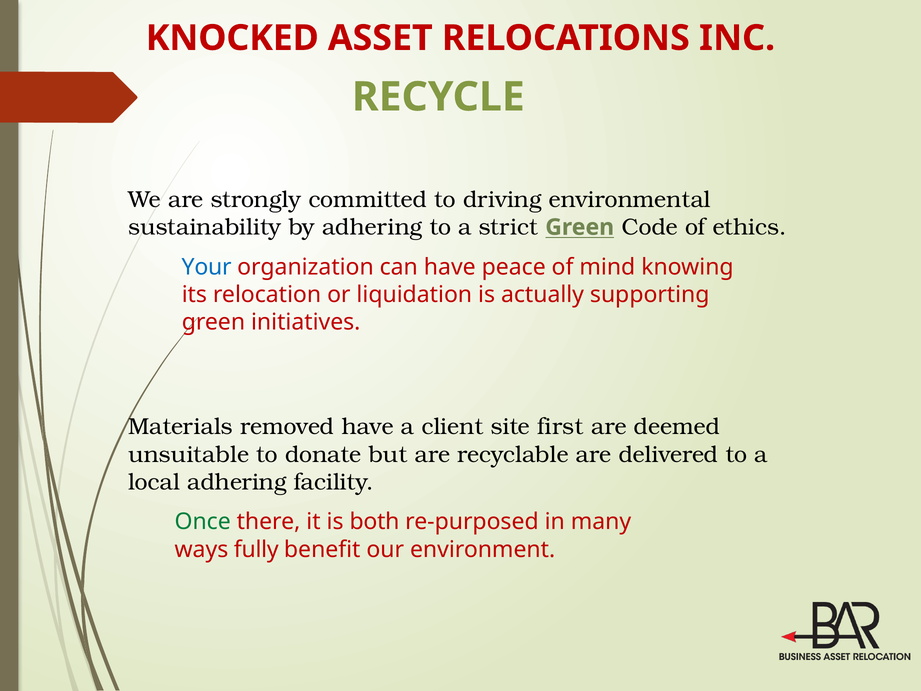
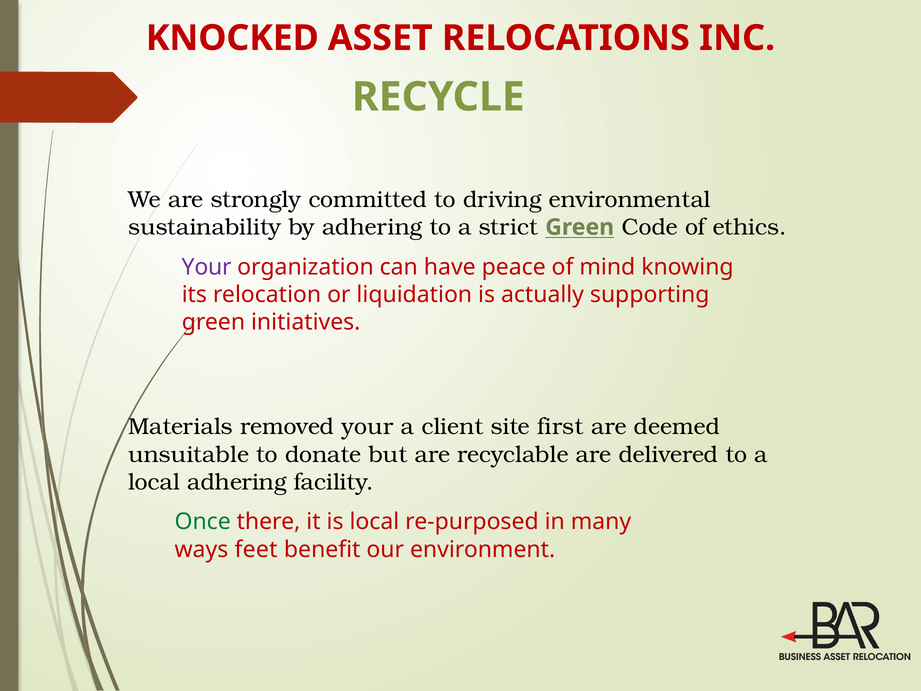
Your at (207, 267) colour: blue -> purple
removed have: have -> your
is both: both -> local
fully: fully -> feet
